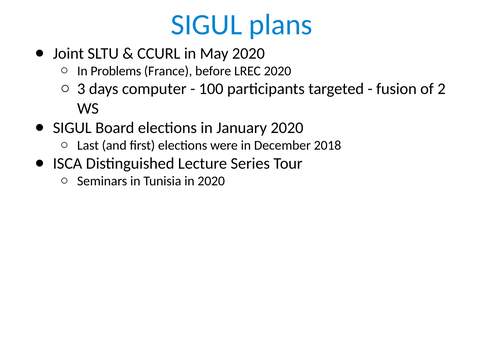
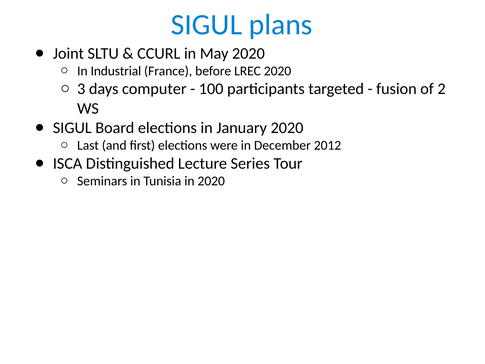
Problems: Problems -> Industrial
2018: 2018 -> 2012
